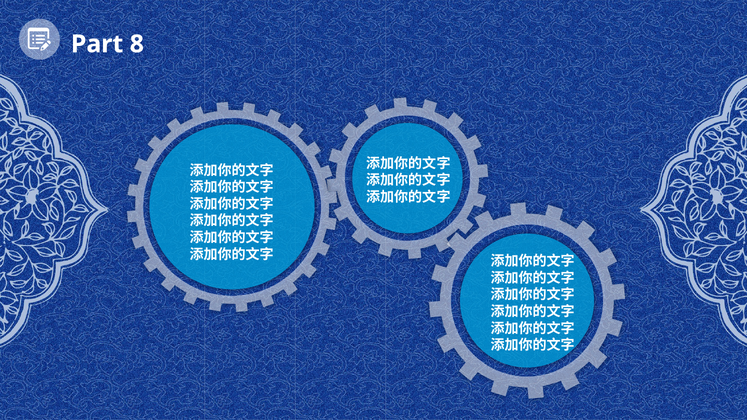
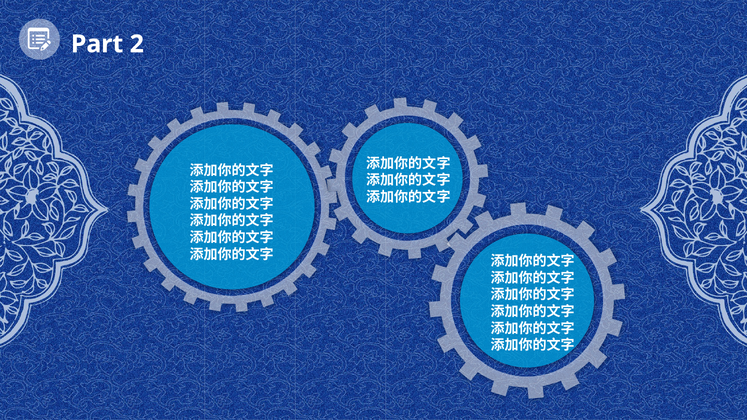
8: 8 -> 2
